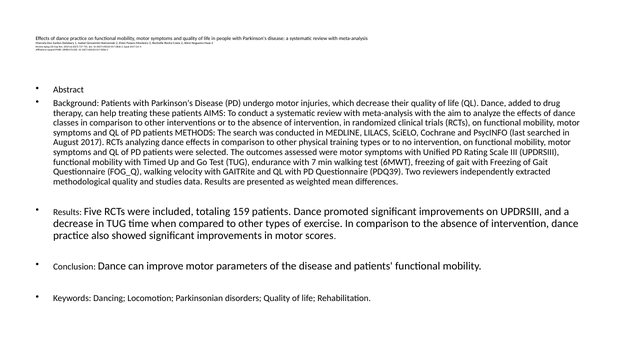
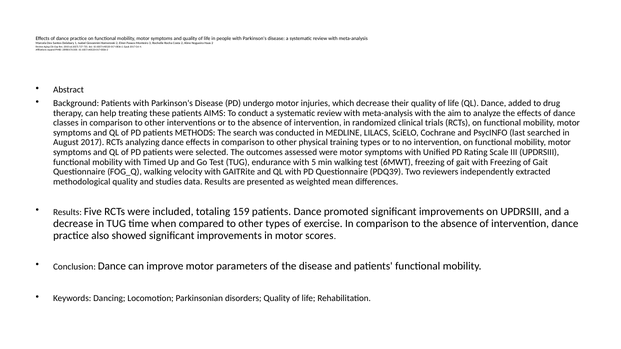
7: 7 -> 5
